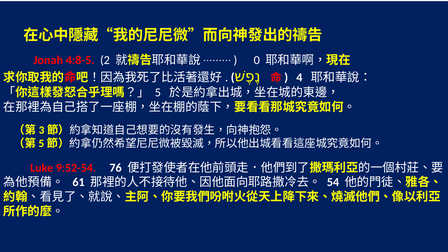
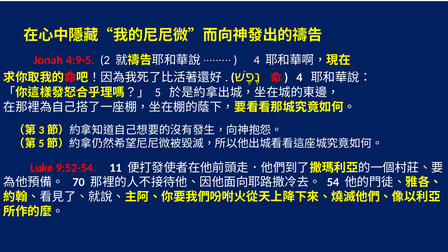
4:8-5: 4:8-5 -> 4:9-5
0 at (257, 60): 0 -> 4
76: 76 -> 11
61: 61 -> 70
